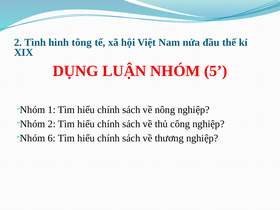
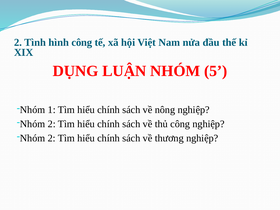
hình tông: tông -> công
6 at (52, 138): 6 -> 2
